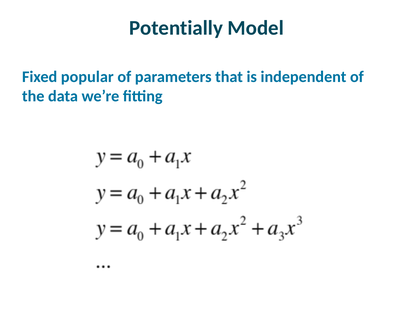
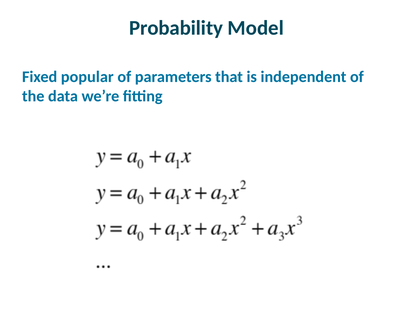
Potentially: Potentially -> Probability
